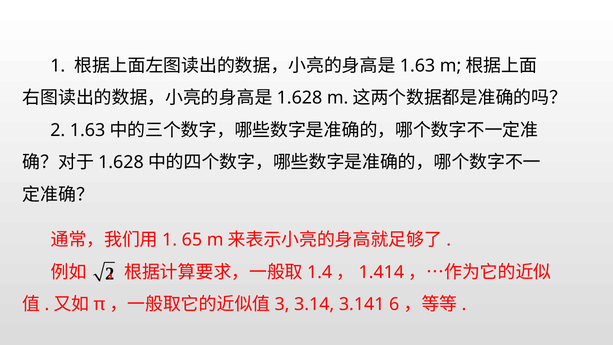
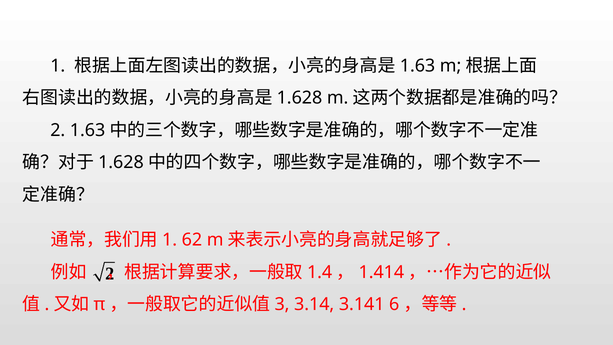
65: 65 -> 62
